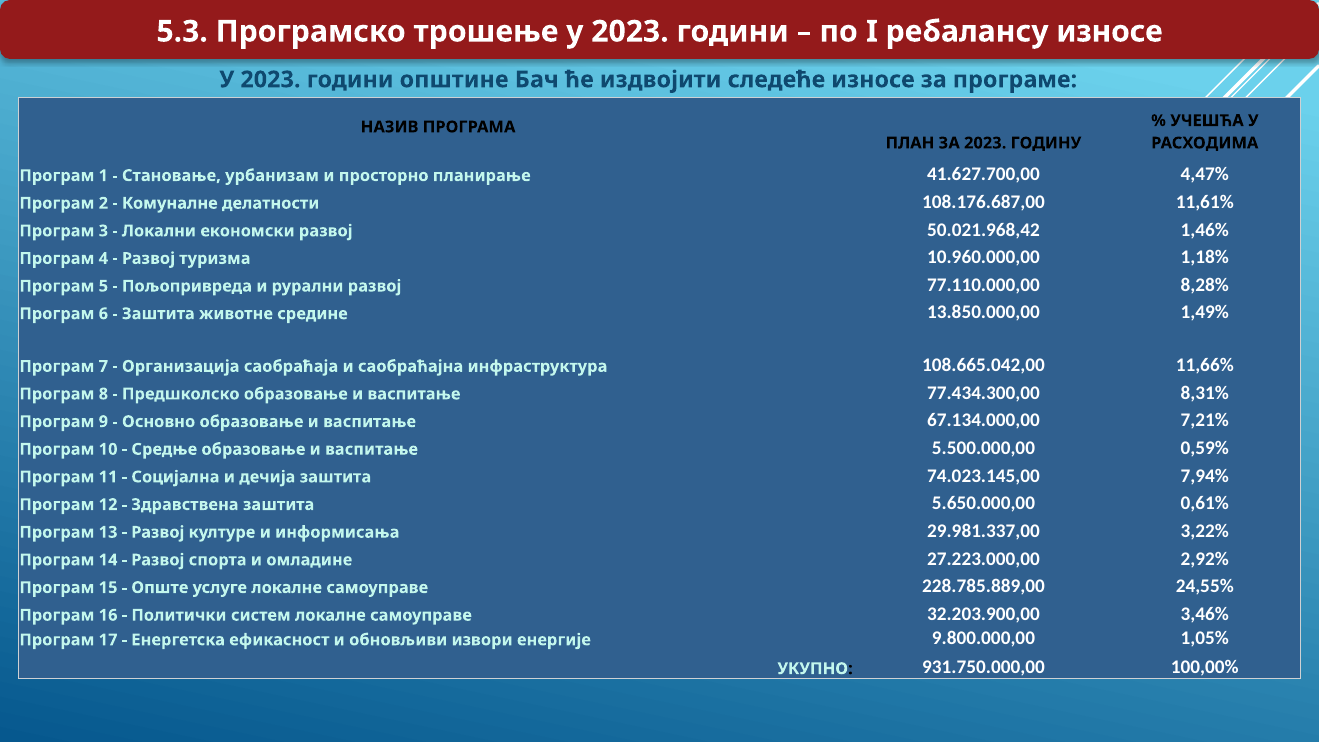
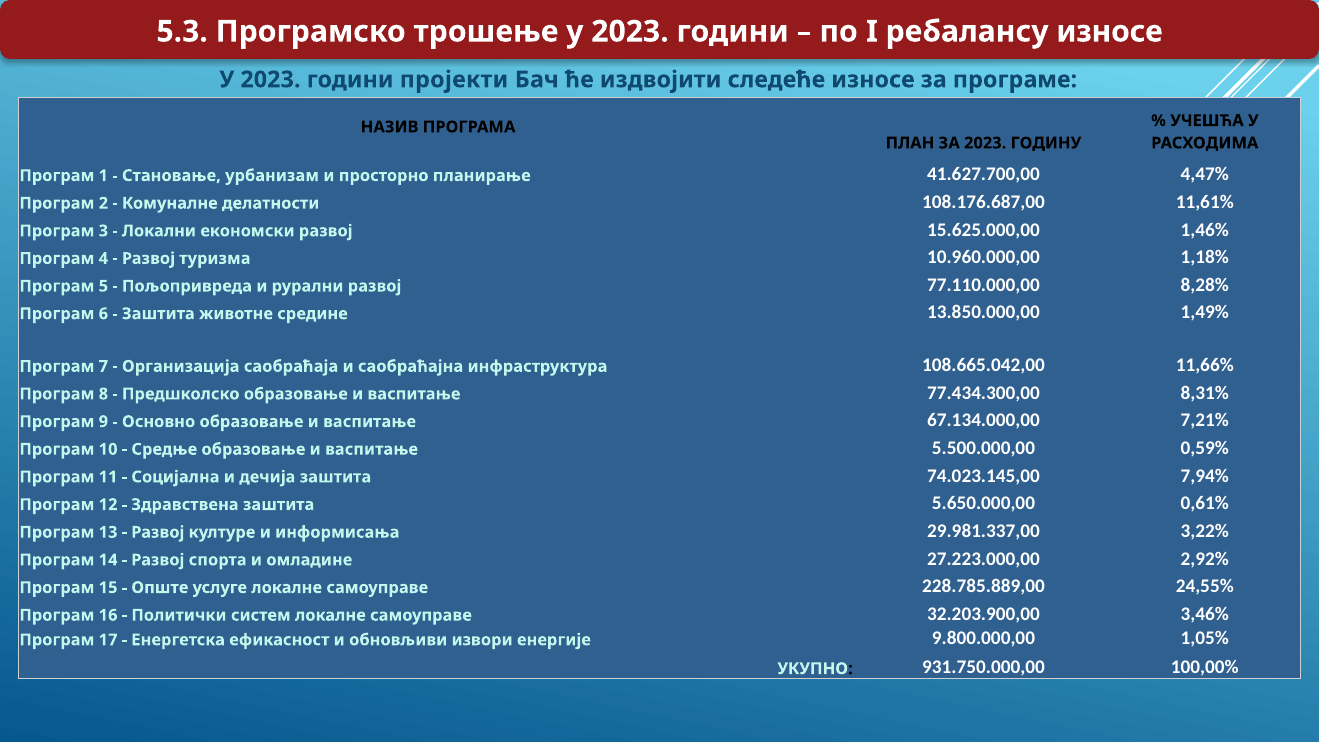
општине: општине -> пројекти
50.021.968,42: 50.021.968,42 -> 15.625.000,00
